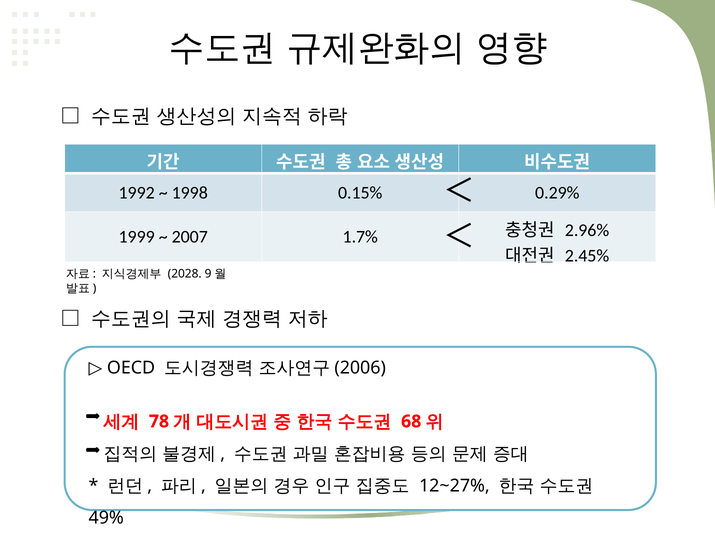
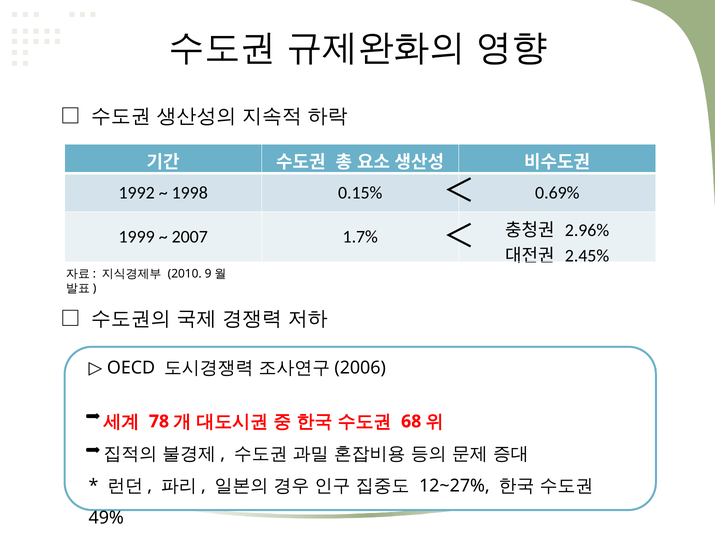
0.29%: 0.29% -> 0.69%
2028: 2028 -> 2010
